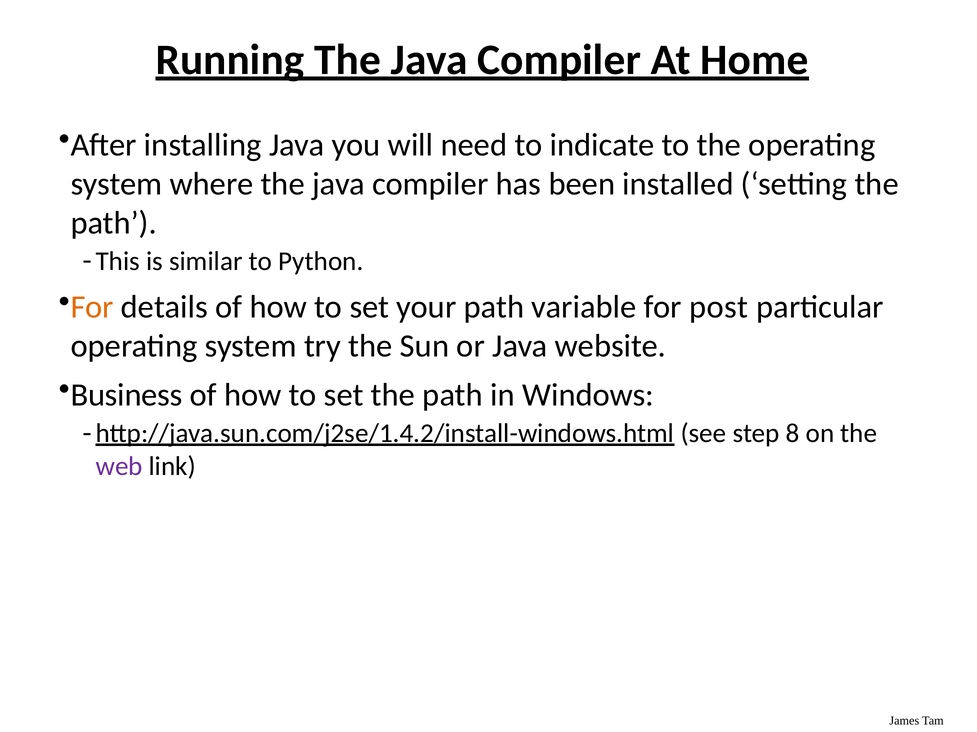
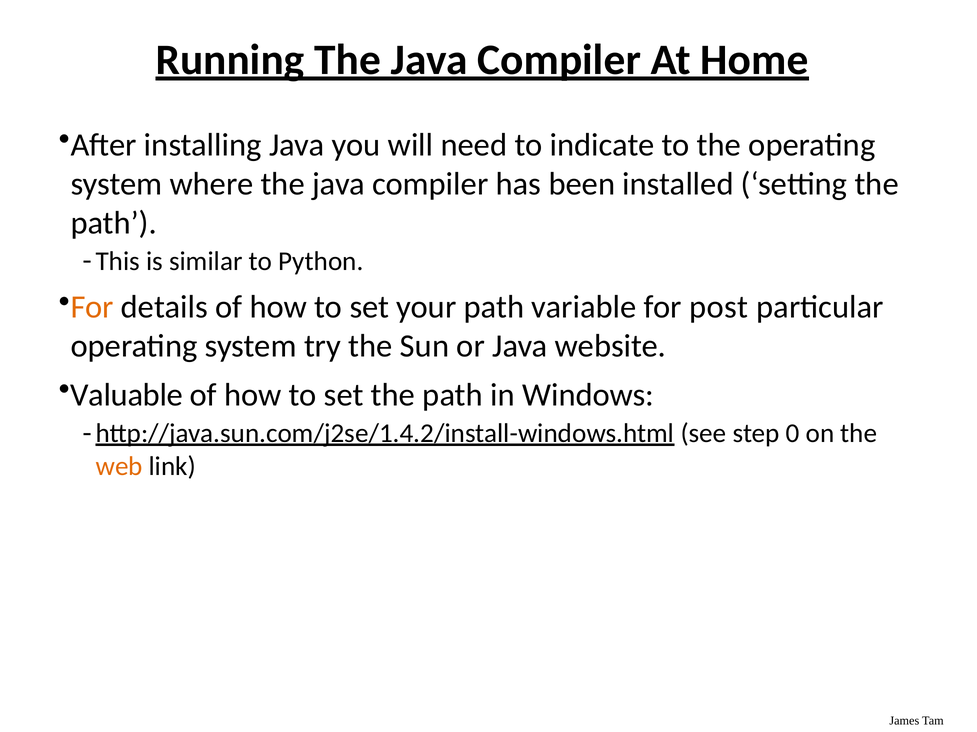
Business: Business -> Valuable
8: 8 -> 0
web colour: purple -> orange
